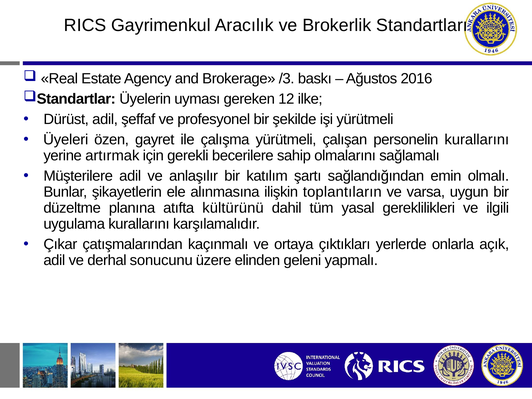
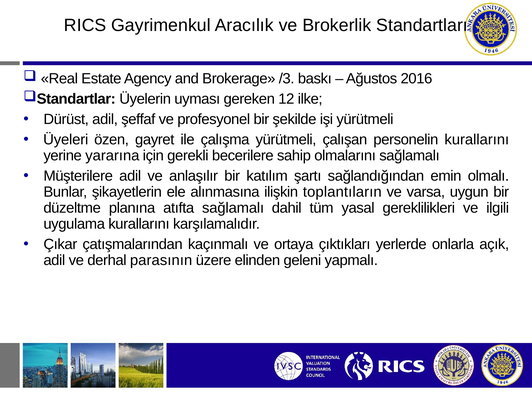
artırmak: artırmak -> yararına
atıfta kültürünü: kültürünü -> sağlamalı
sonucunu: sonucunu -> parasının
